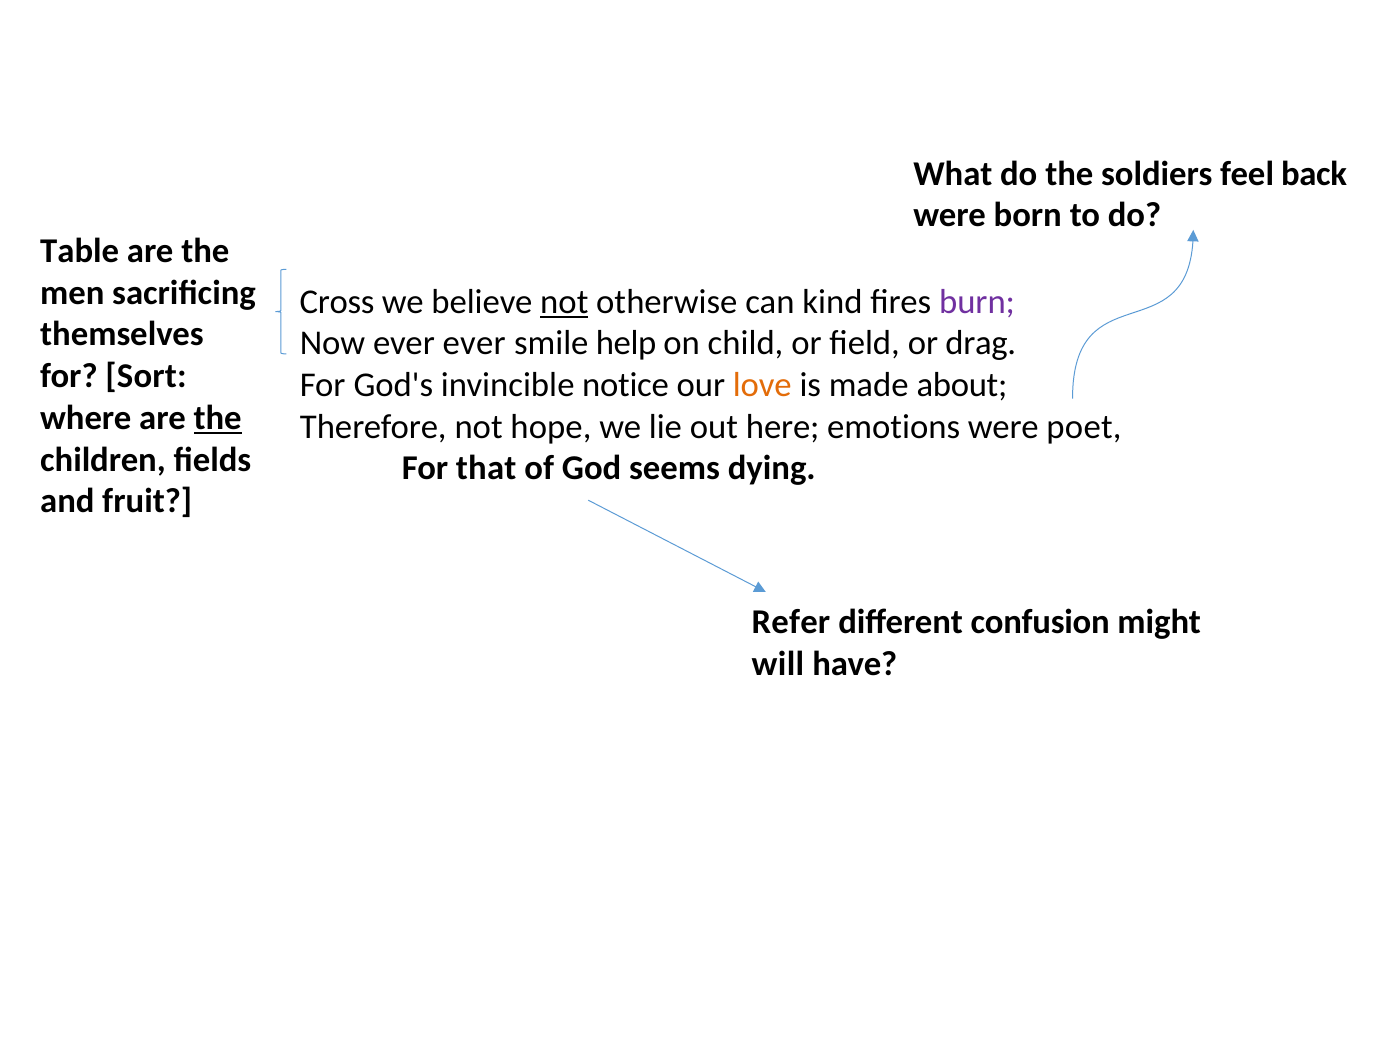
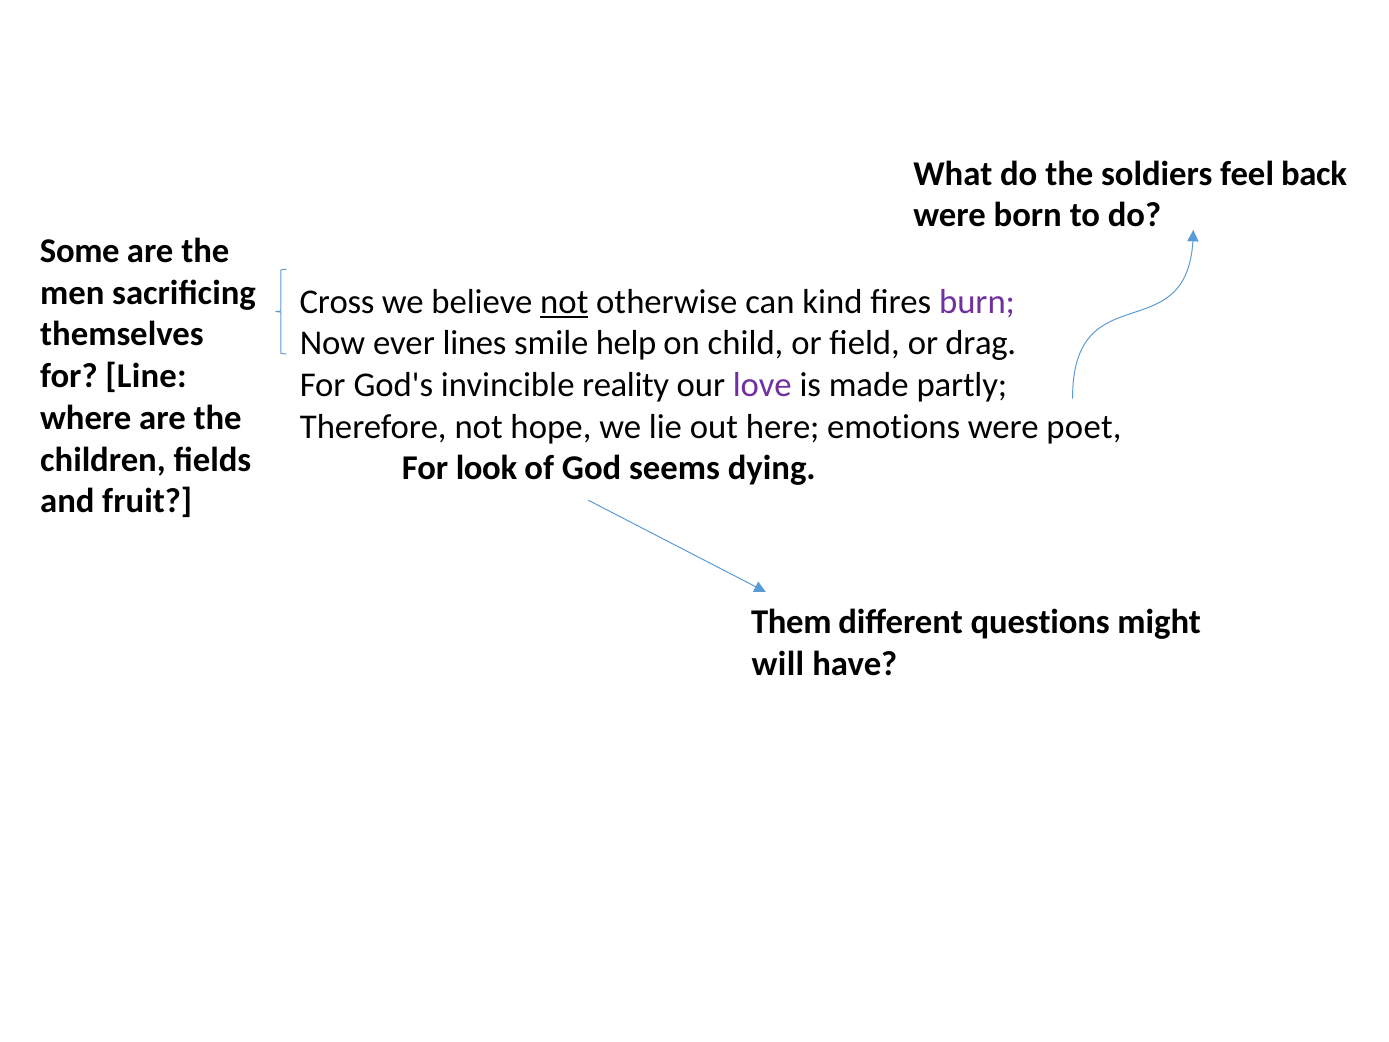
Table: Table -> Some
ever ever: ever -> lines
Sort: Sort -> Line
notice: notice -> reality
love colour: orange -> purple
about: about -> partly
the at (218, 418) underline: present -> none
that: that -> look
Refer: Refer -> Them
confusion: confusion -> questions
